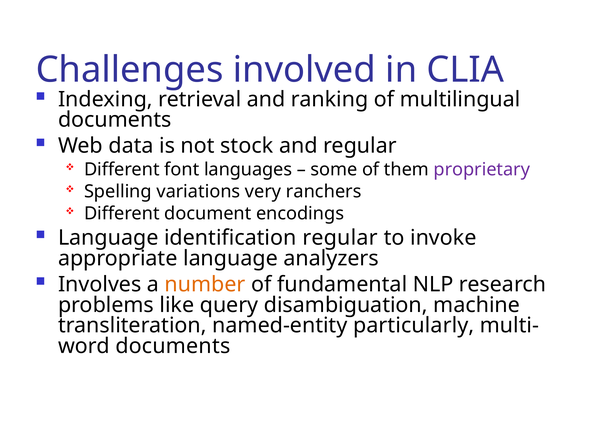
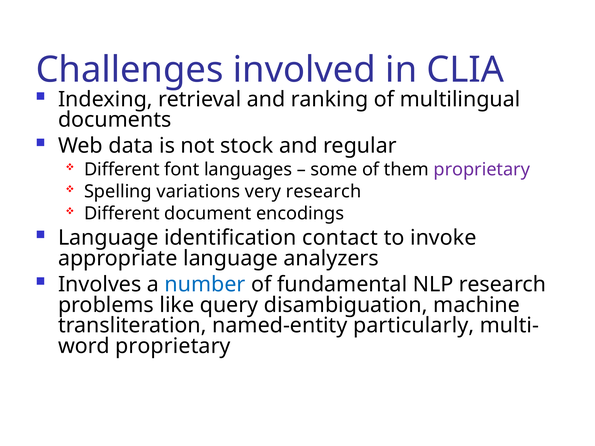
very ranchers: ranchers -> research
identification regular: regular -> contact
number colour: orange -> blue
documents at (173, 346): documents -> proprietary
